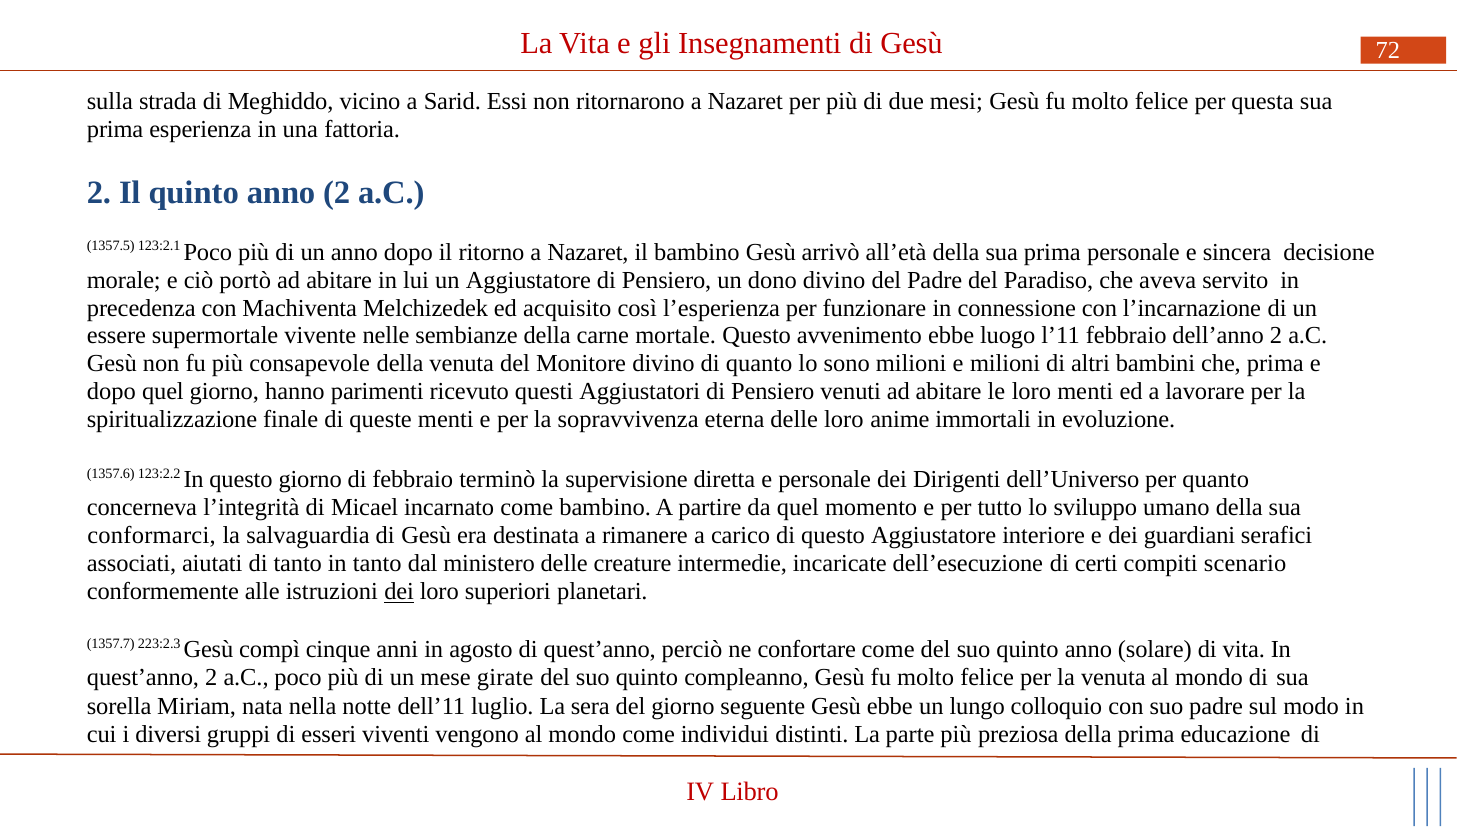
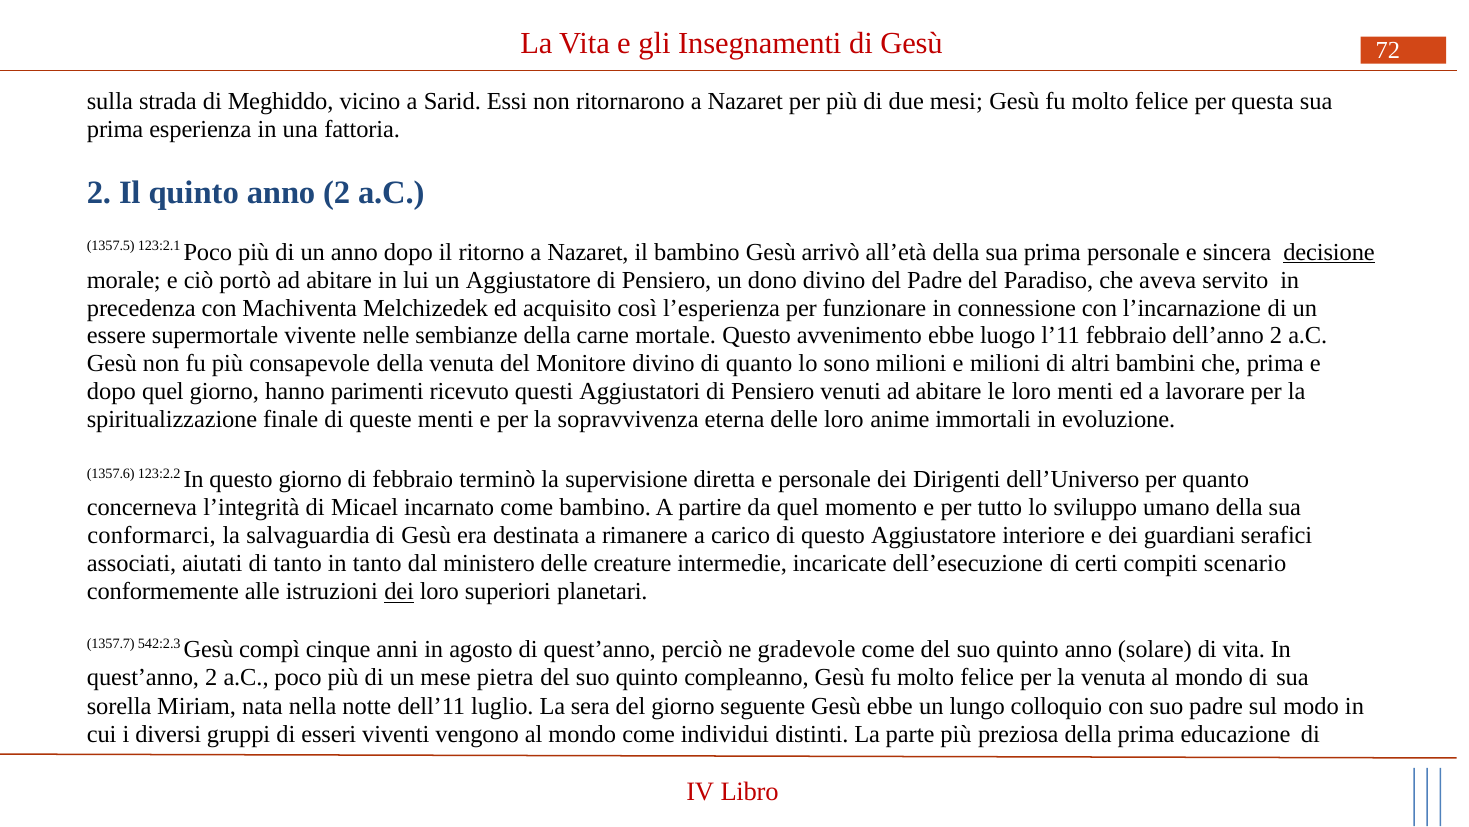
decisione underline: none -> present
223:2.3: 223:2.3 -> 542:2.3
confortare: confortare -> gradevole
girate: girate -> pietra
